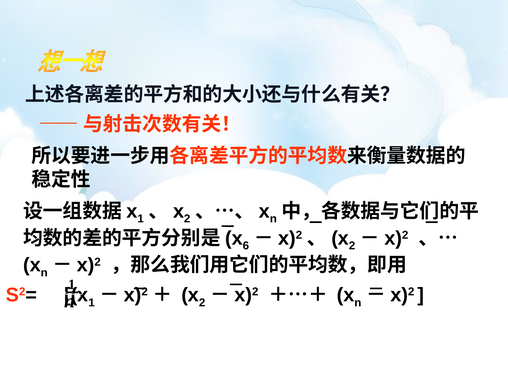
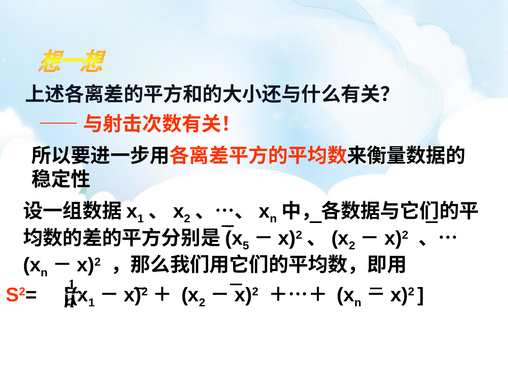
6: 6 -> 5
